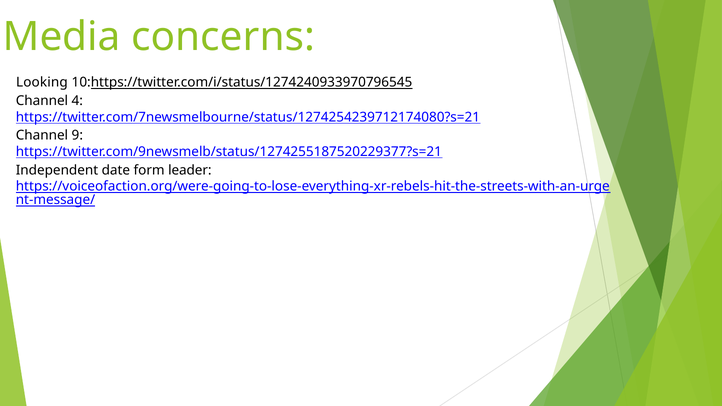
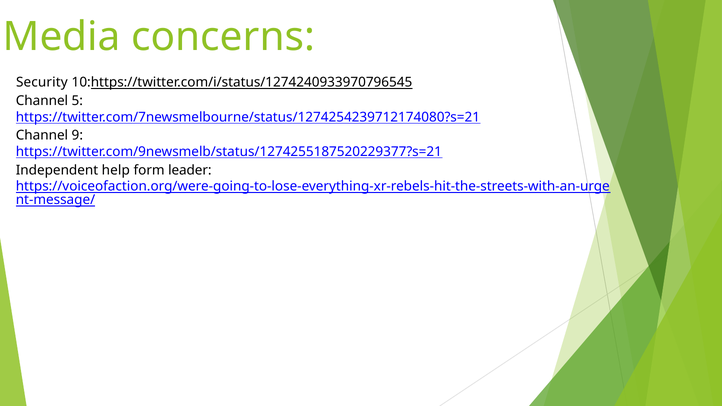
Looking: Looking -> Security
4: 4 -> 5
date: date -> help
